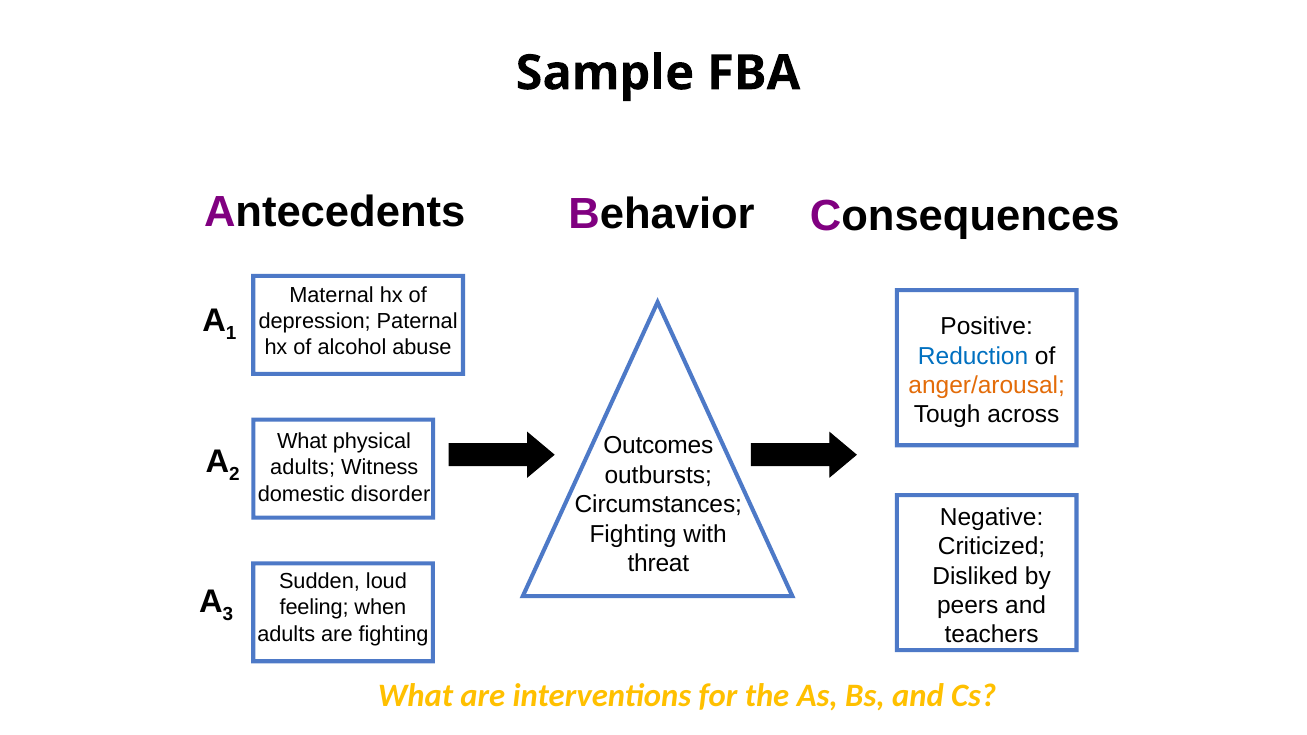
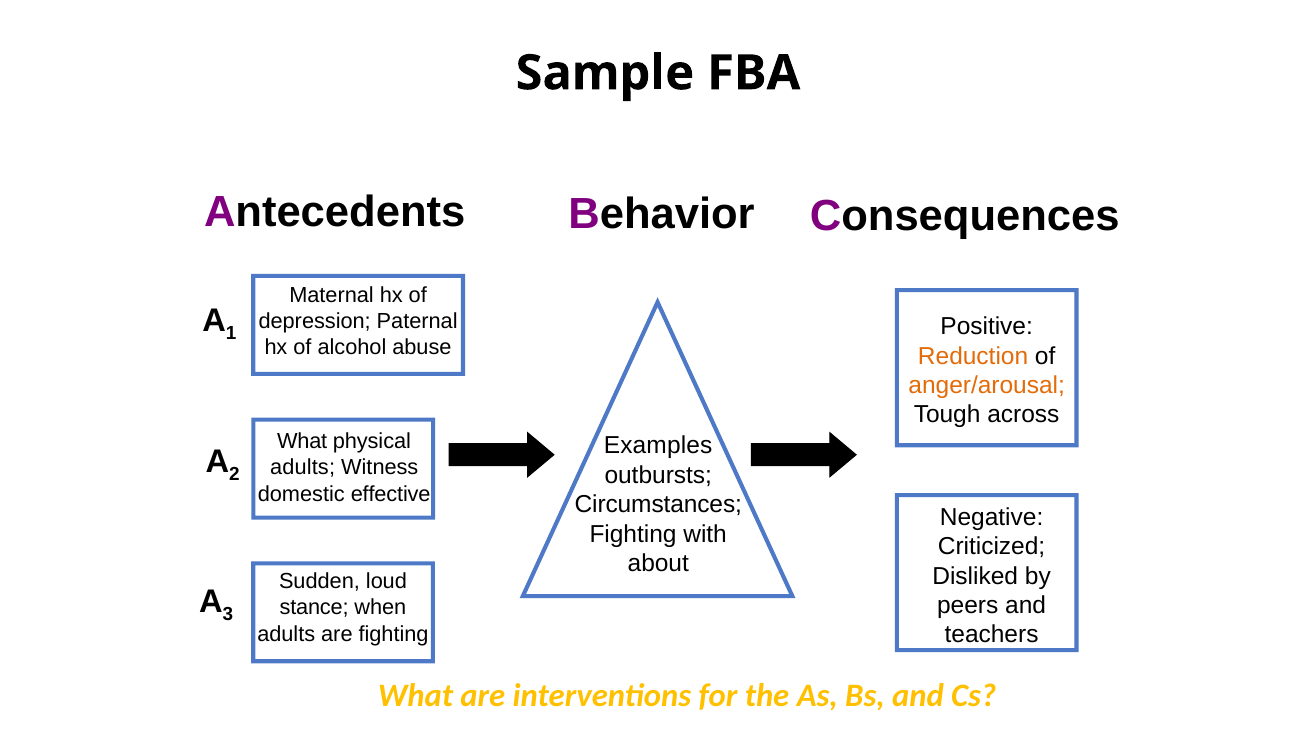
Reduction colour: blue -> orange
Outcomes: Outcomes -> Examples
disorder: disorder -> effective
threat: threat -> about
feeling: feeling -> stance
